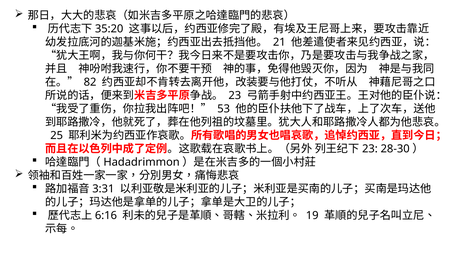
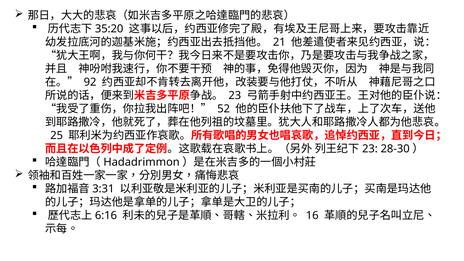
82: 82 -> 92
53: 53 -> 52
19: 19 -> 16
